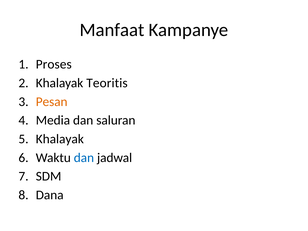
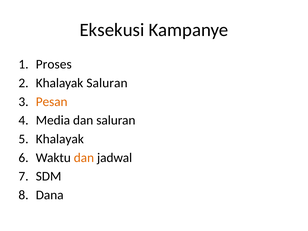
Manfaat: Manfaat -> Eksekusi
Khalayak Teoritis: Teoritis -> Saluran
dan at (84, 158) colour: blue -> orange
